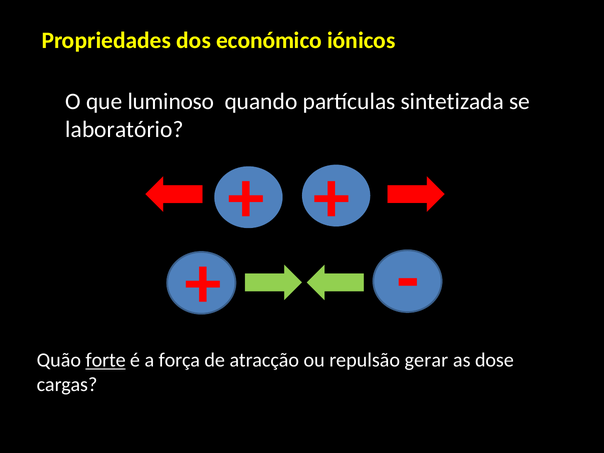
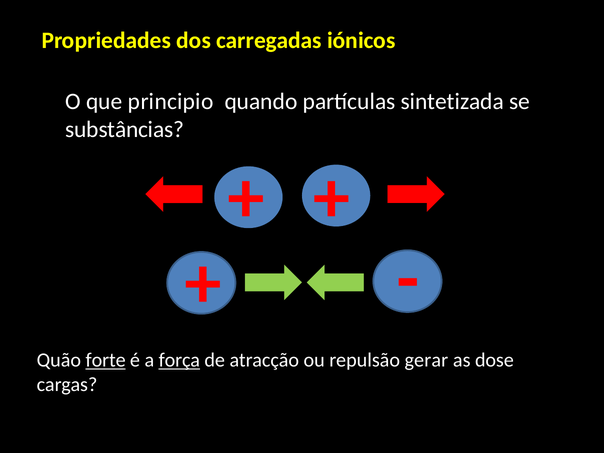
económico: económico -> carregadas
luminoso: luminoso -> principio
laboratório: laboratório -> substâncias
força at (179, 360) underline: none -> present
